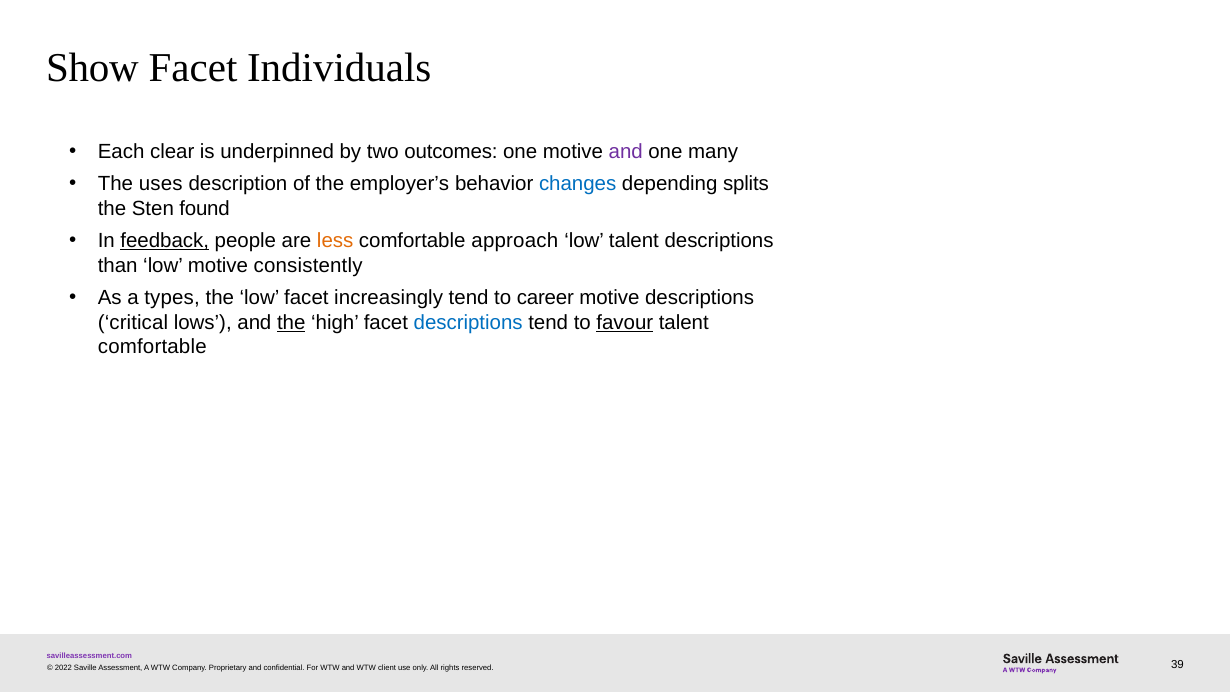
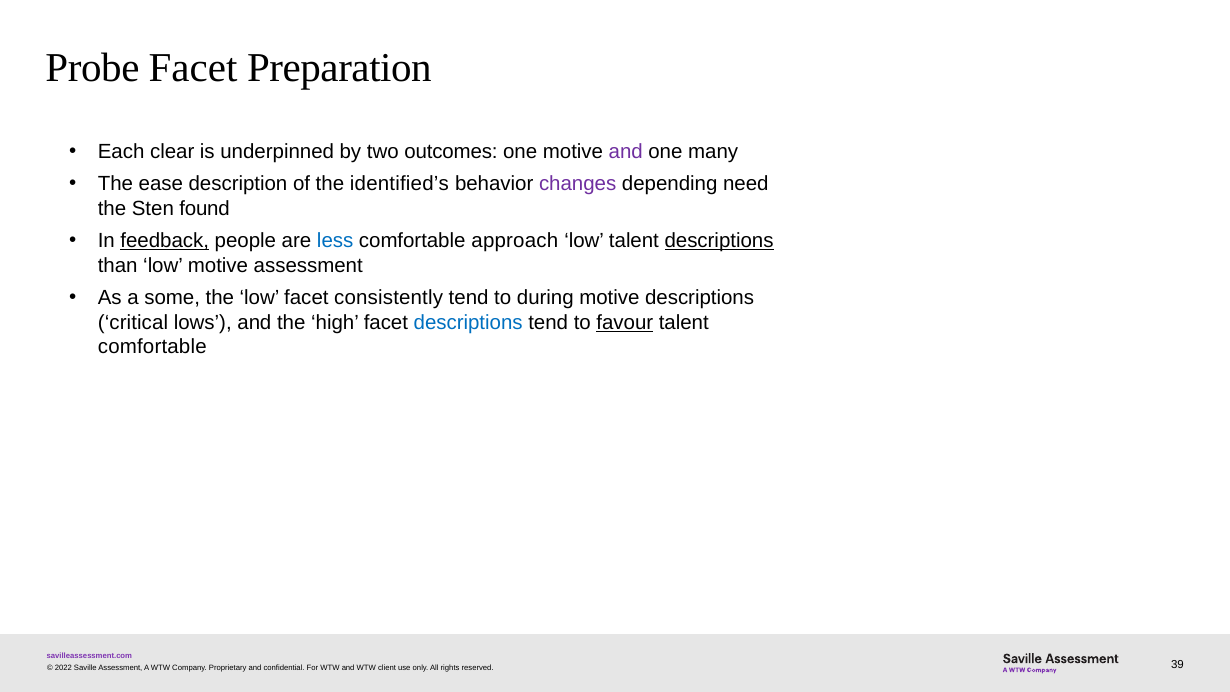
Show: Show -> Probe
Individuals: Individuals -> Preparation
uses: uses -> ease
employer’s: employer’s -> identified’s
changes colour: blue -> purple
splits: splits -> need
less colour: orange -> blue
descriptions at (719, 241) underline: none -> present
motive consistently: consistently -> assessment
types: types -> some
increasingly: increasingly -> consistently
career: career -> during
the at (291, 322) underline: present -> none
